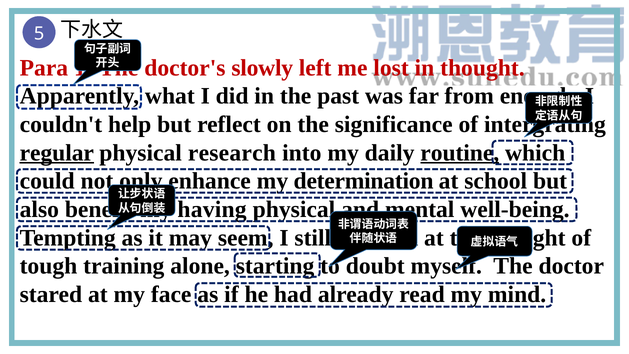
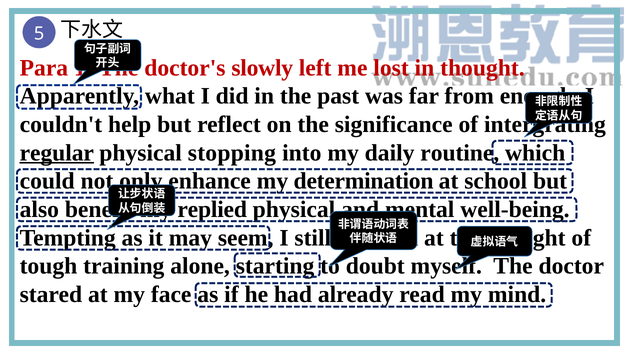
research: research -> stopping
routine underline: present -> none
having: having -> replied
